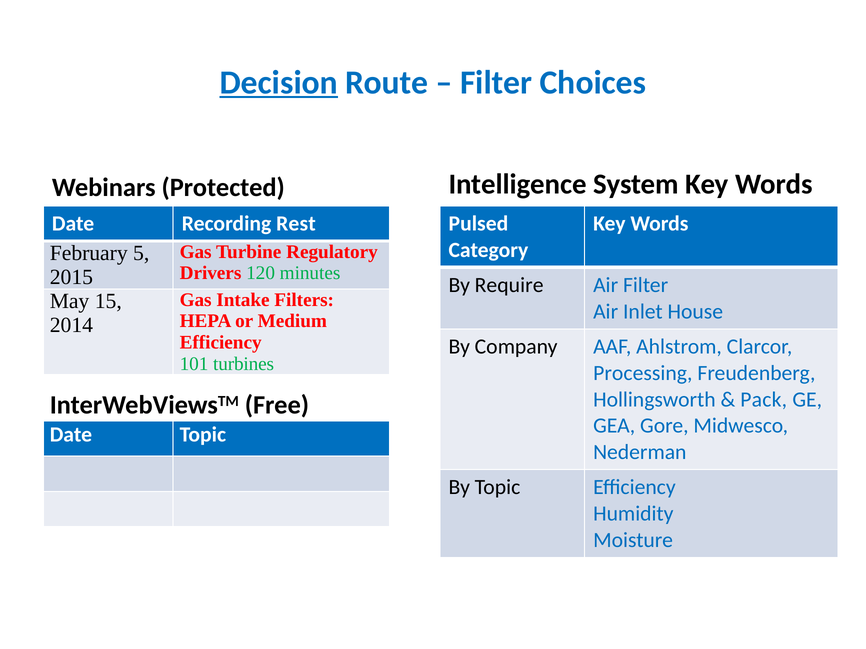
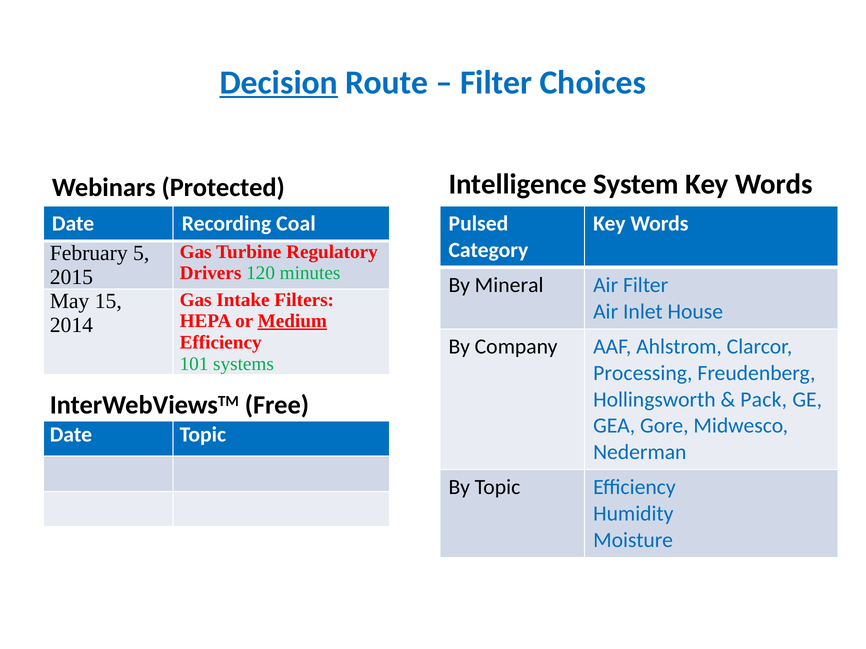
Rest: Rest -> Coal
Require: Require -> Mineral
Medium underline: none -> present
turbines: turbines -> systems
